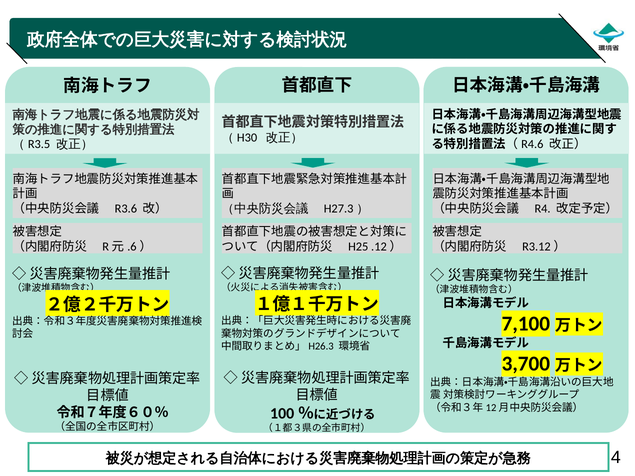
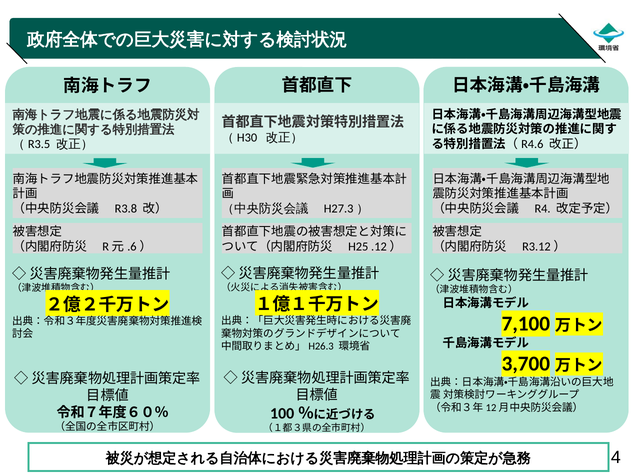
R3.6: R3.6 -> R3.8
